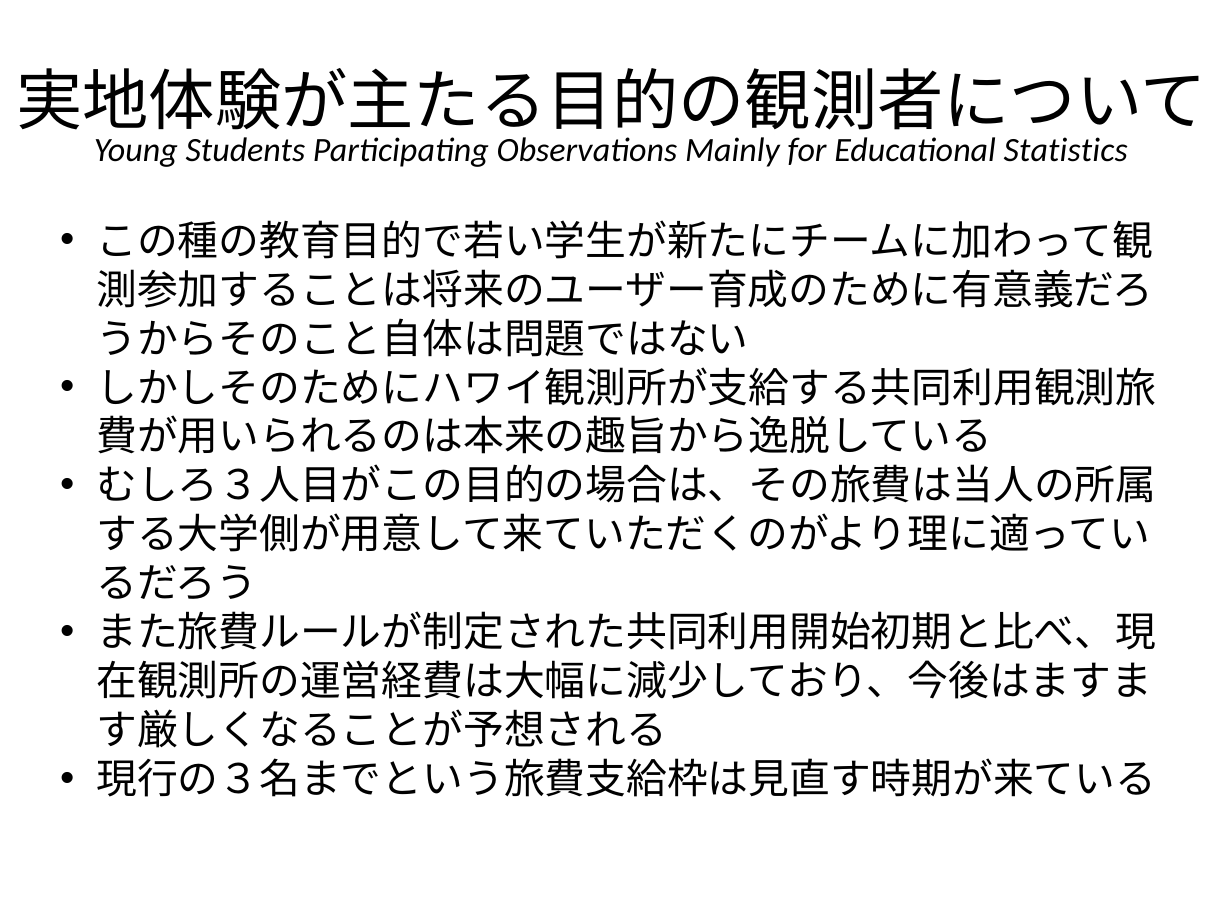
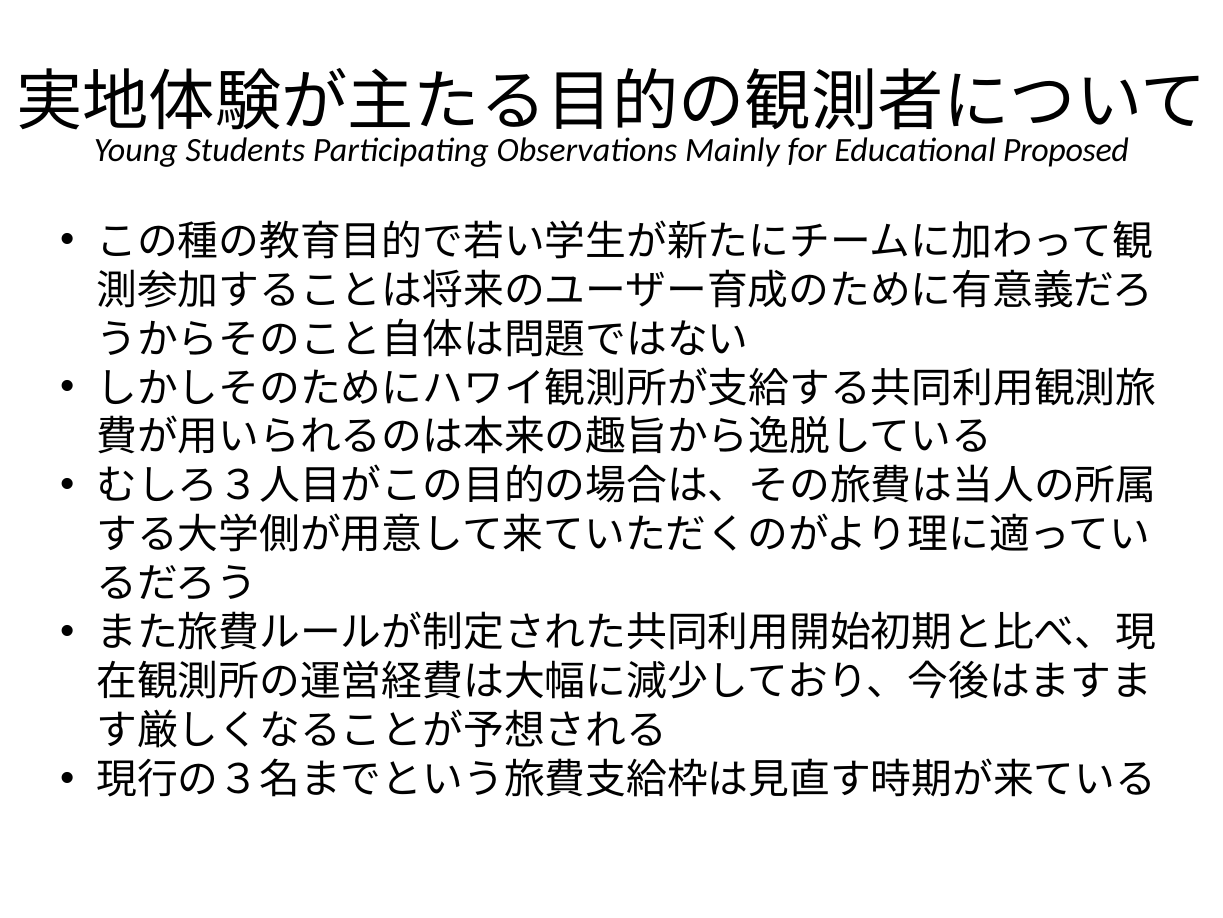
Statistics: Statistics -> Proposed
